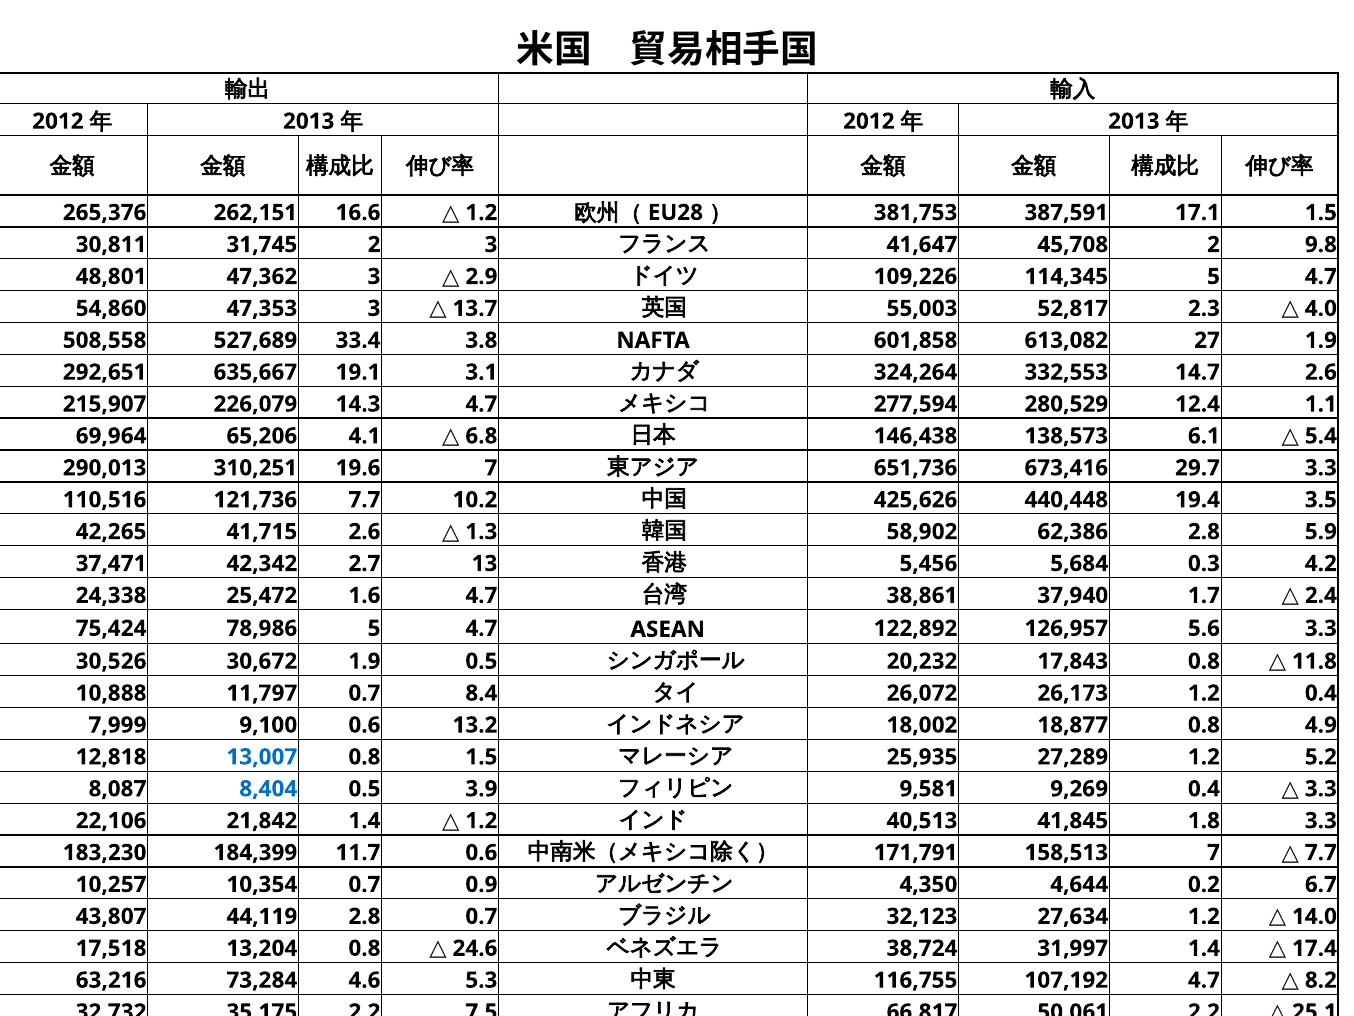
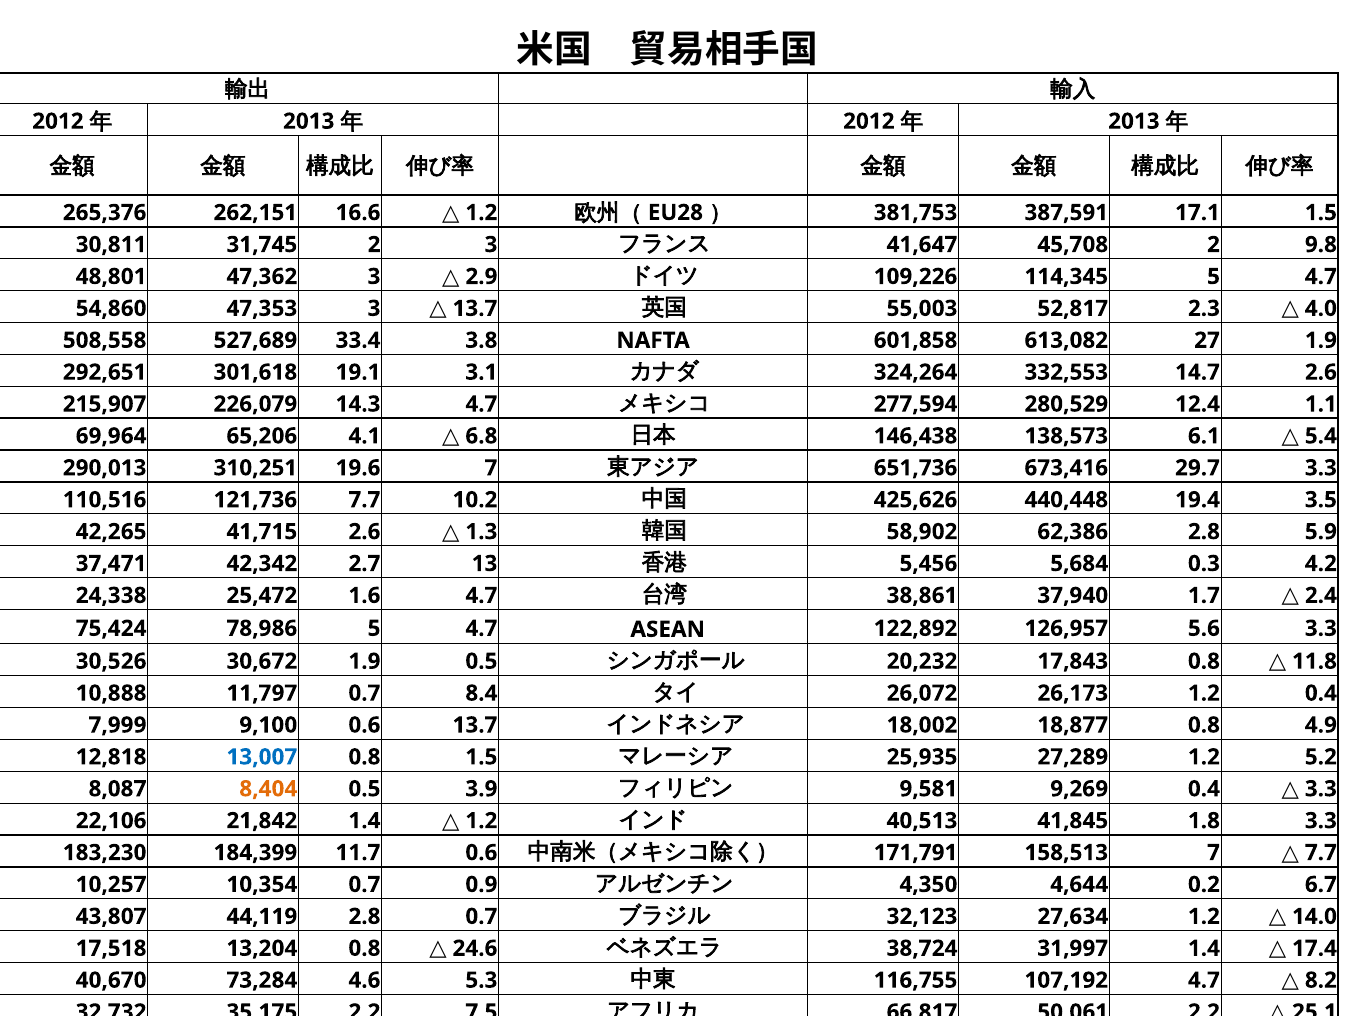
635,667: 635,667 -> 301,618
0.6 13.2: 13.2 -> 13.7
8,404 colour: blue -> orange
63,216: 63,216 -> 40,670
